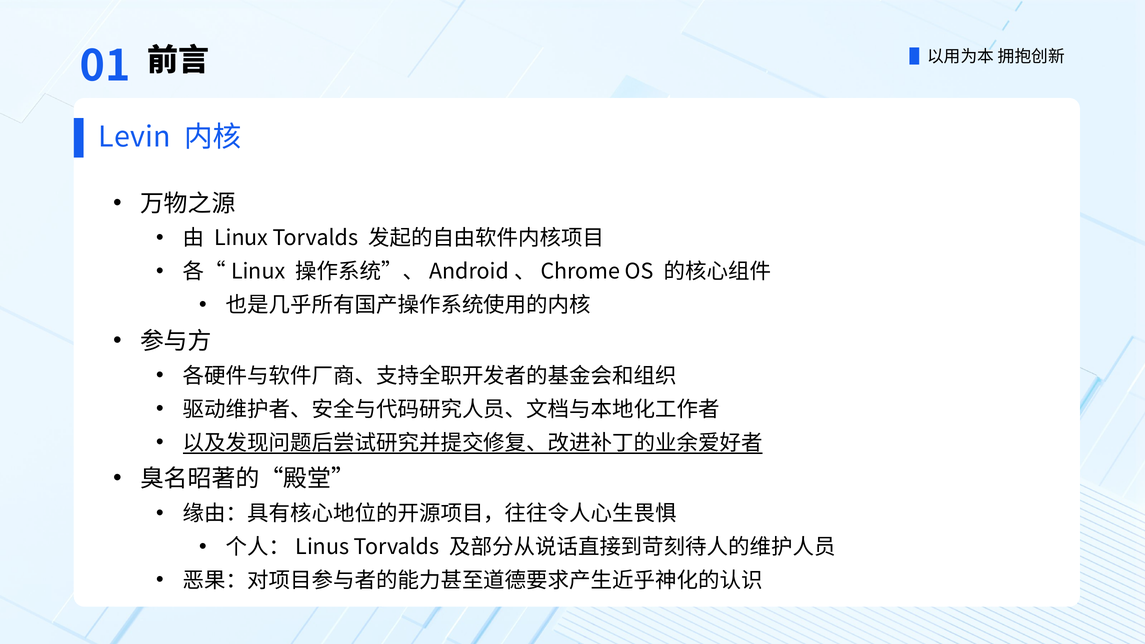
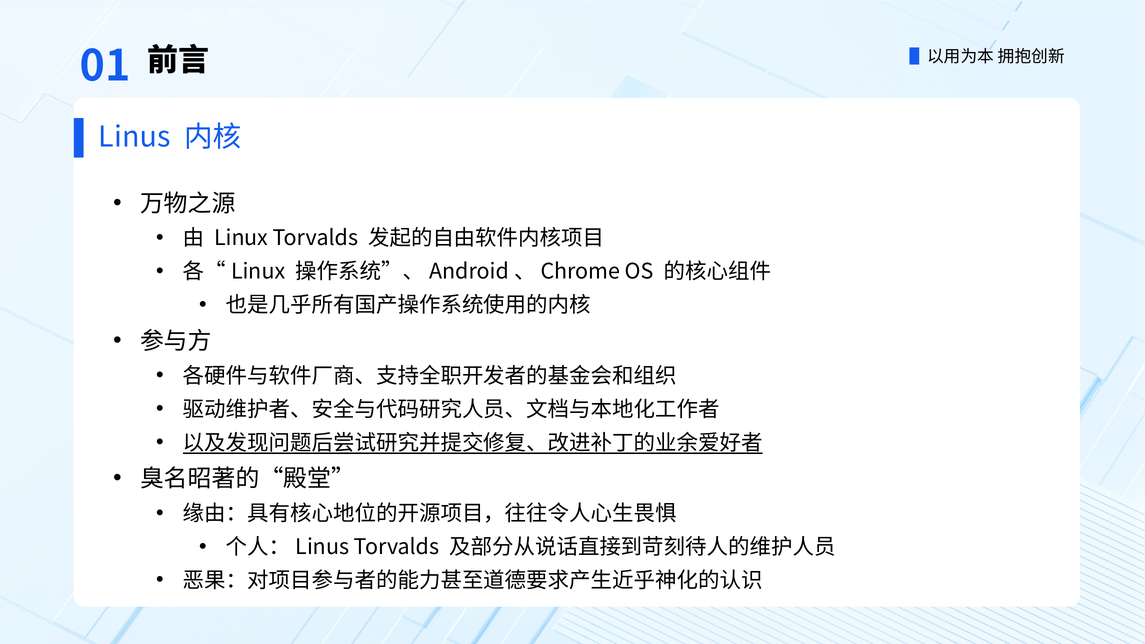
Levin: Levin -> Linus
